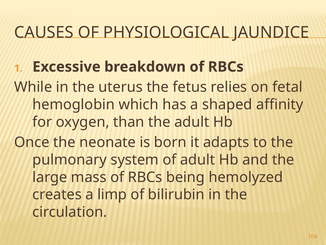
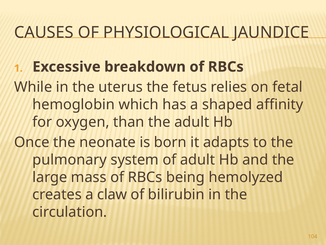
limp: limp -> claw
